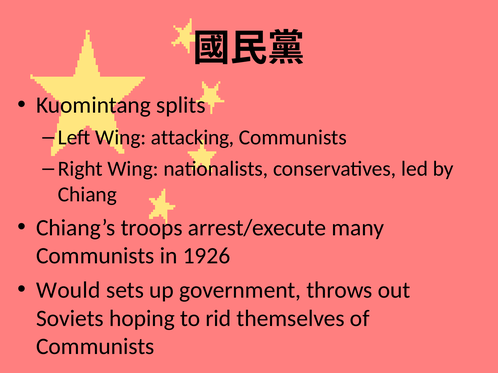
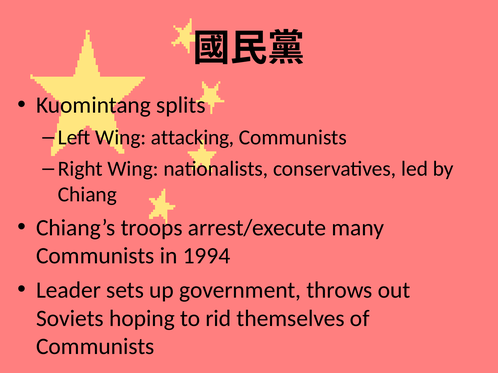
1926: 1926 -> 1994
Would: Would -> Leader
